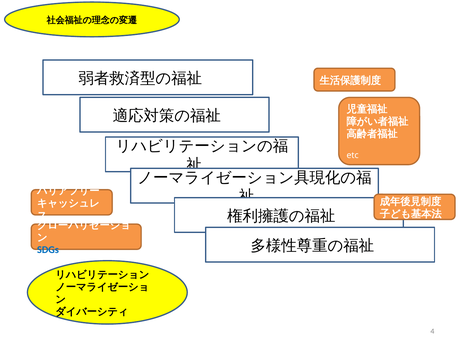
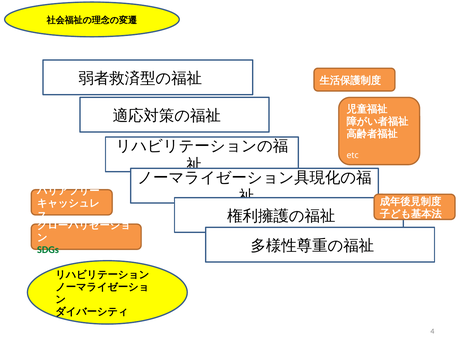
SDGs colour: blue -> green
